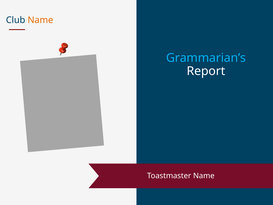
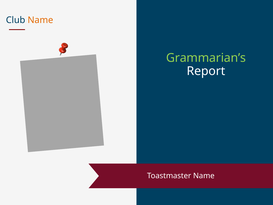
Grammarian’s colour: light blue -> light green
